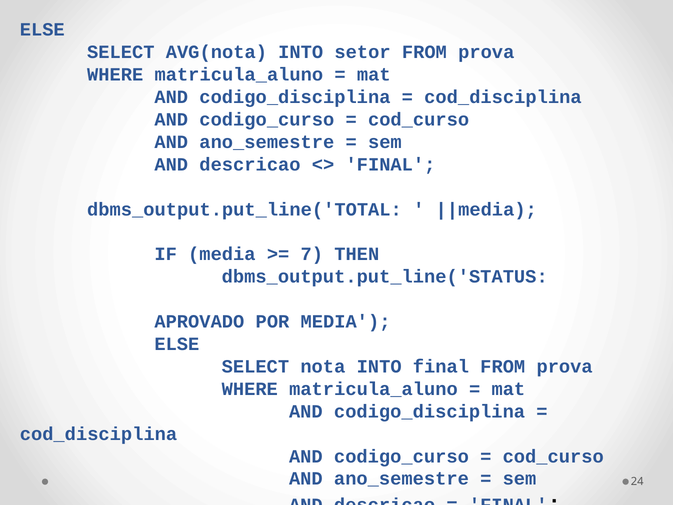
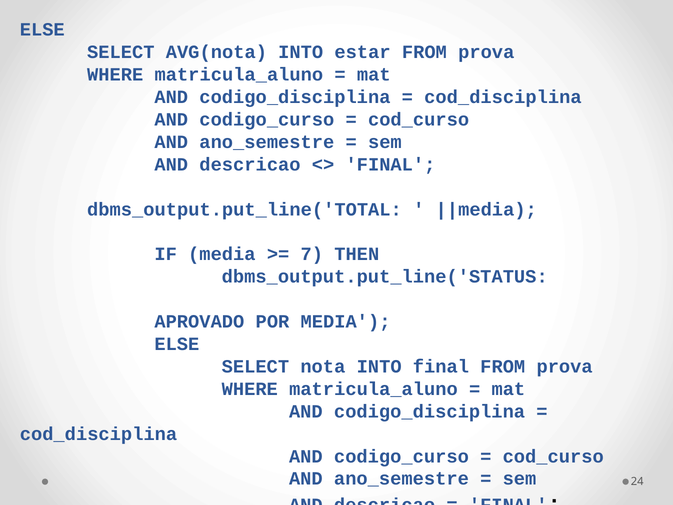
setor: setor -> estar
